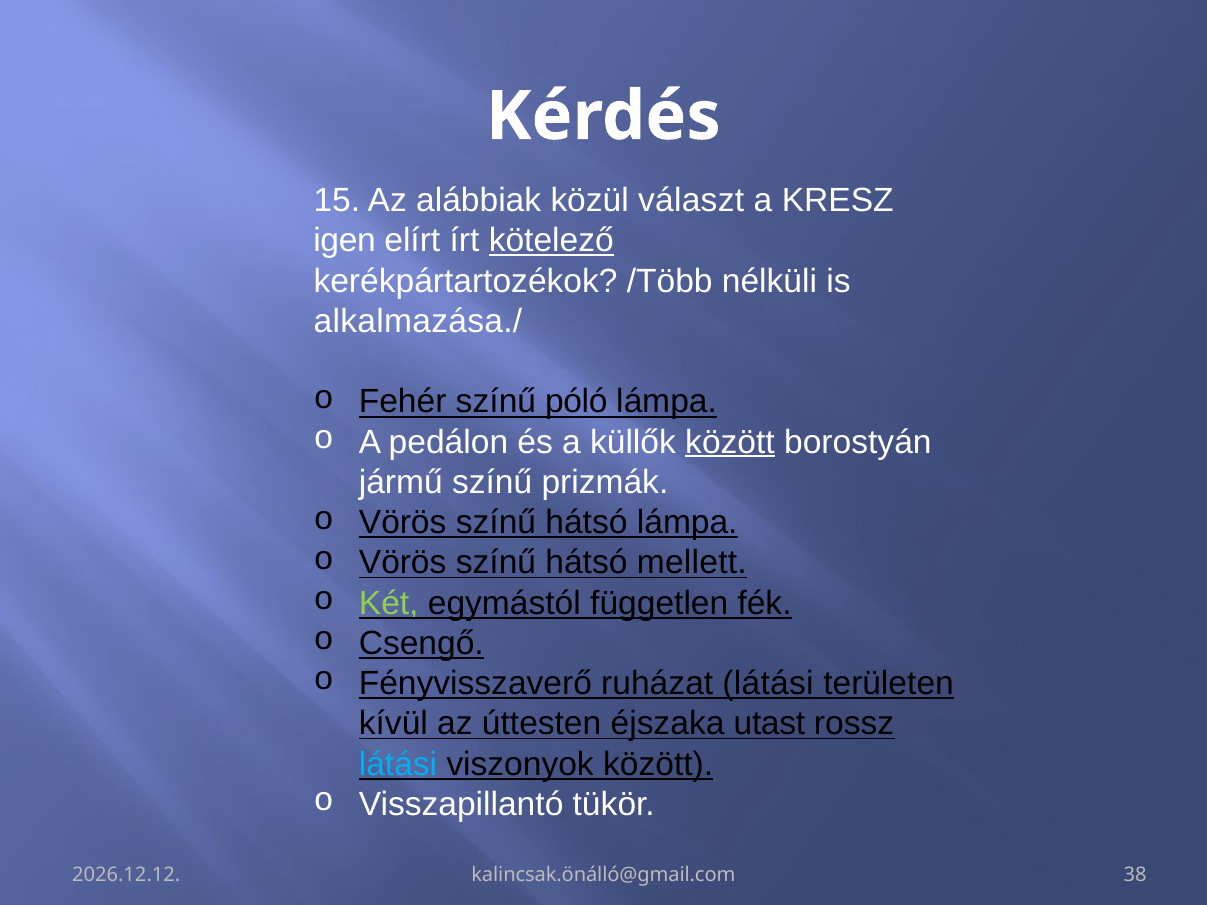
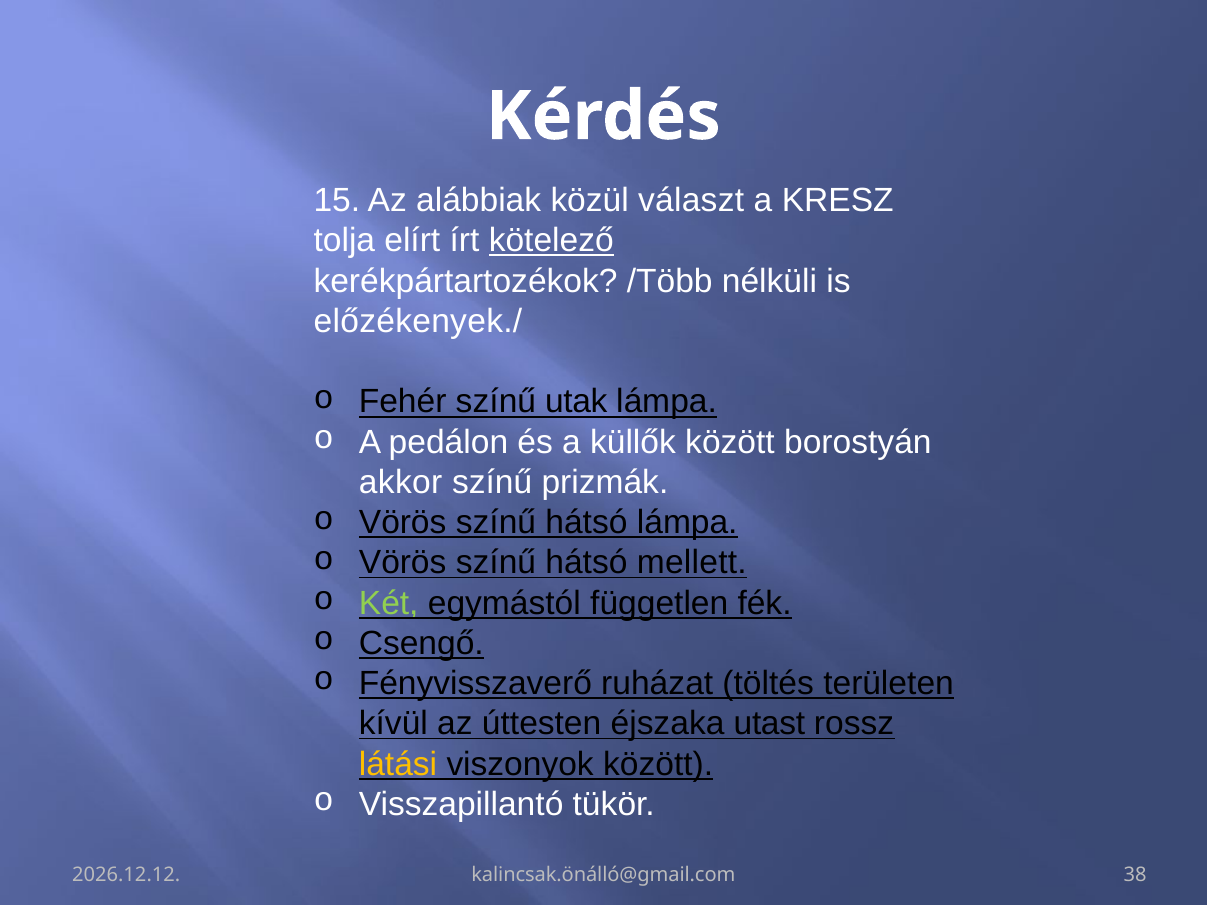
igen: igen -> tolja
alkalmazása./: alkalmazása./ -> előzékenyek./
póló: póló -> utak
között at (730, 442) underline: present -> none
jármű: jármű -> akkor
ruházat látási: látási -> töltés
látási at (398, 764) colour: light blue -> yellow
